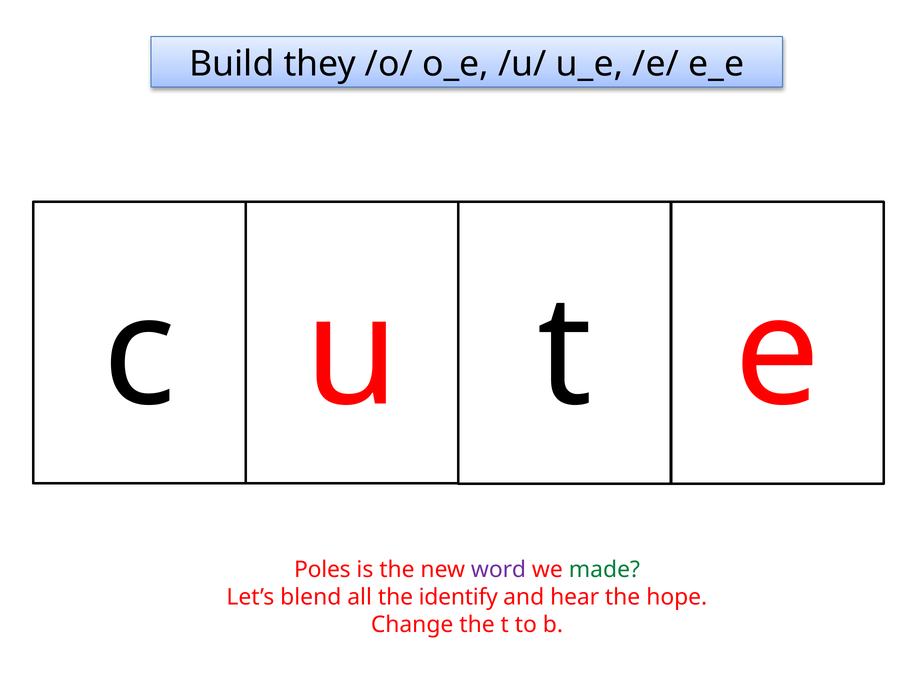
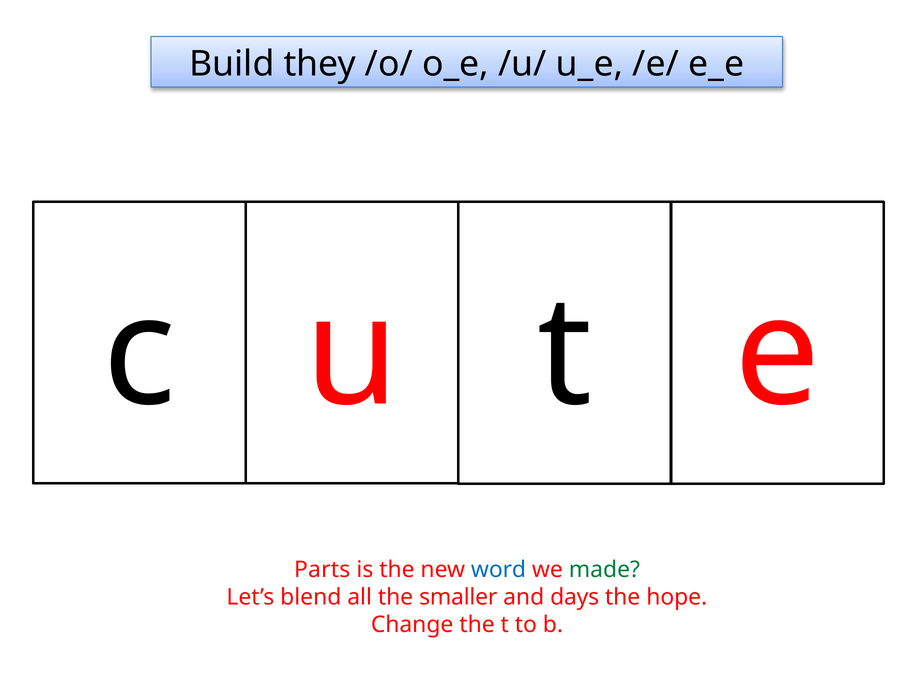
Poles: Poles -> Parts
word colour: purple -> blue
identify: identify -> smaller
hear: hear -> days
